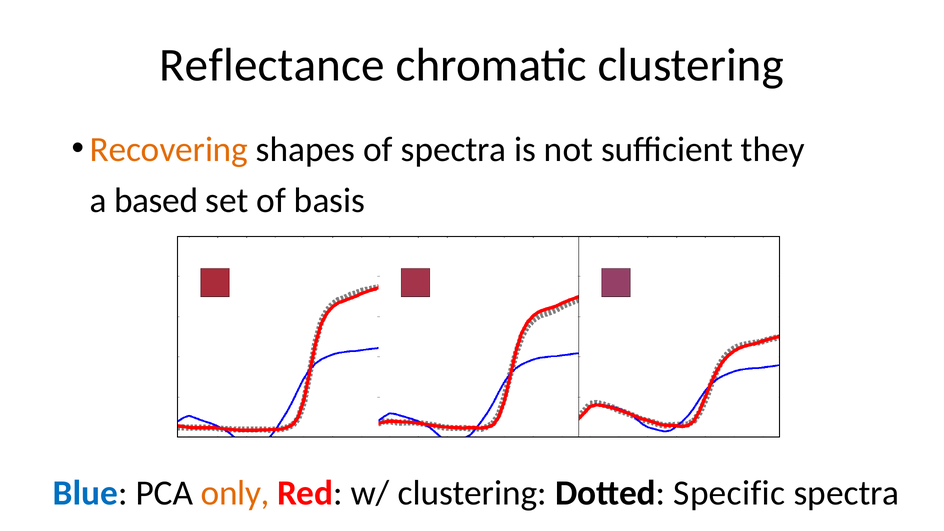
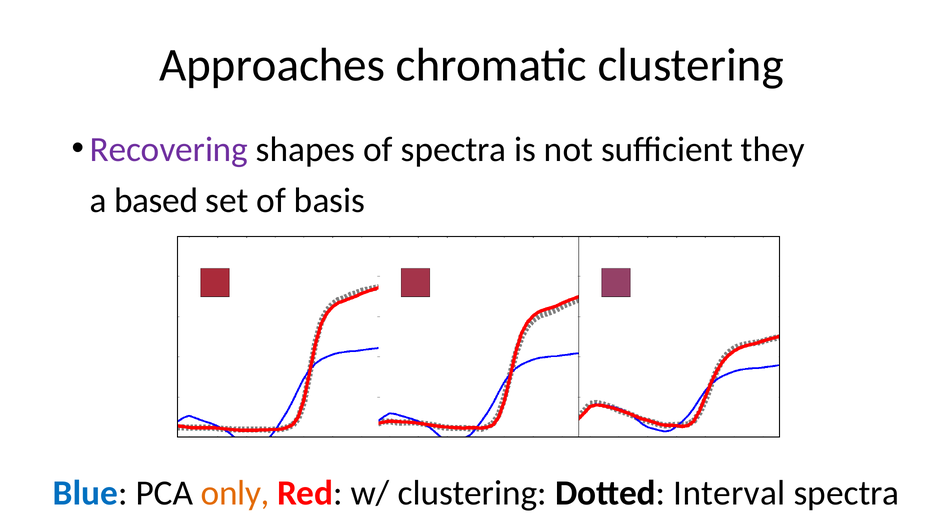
Reflectance: Reflectance -> Approaches
Recovering colour: orange -> purple
Specific: Specific -> Interval
